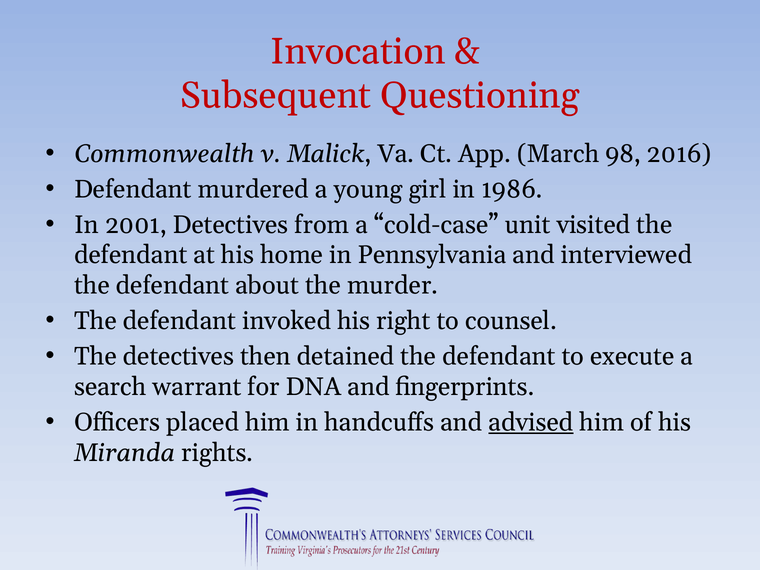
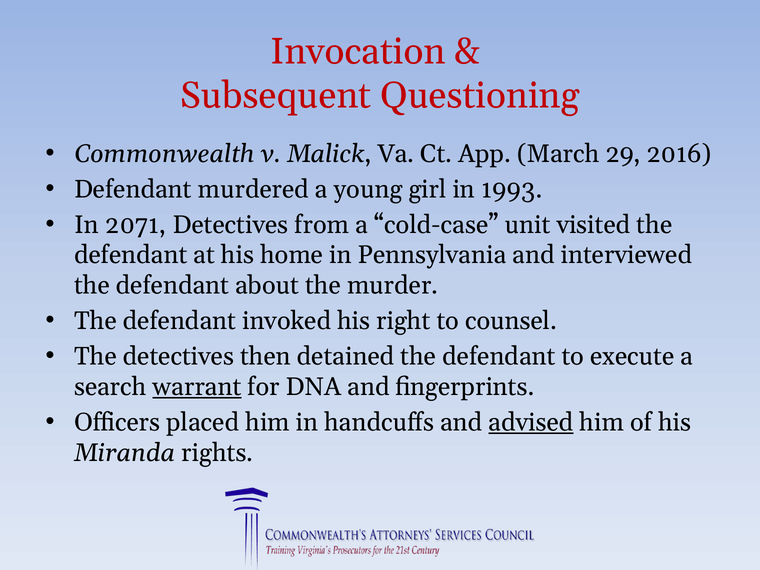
98: 98 -> 29
1986: 1986 -> 1993
2001: 2001 -> 2071
warrant underline: none -> present
